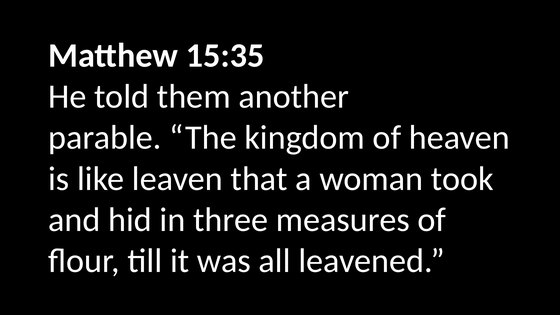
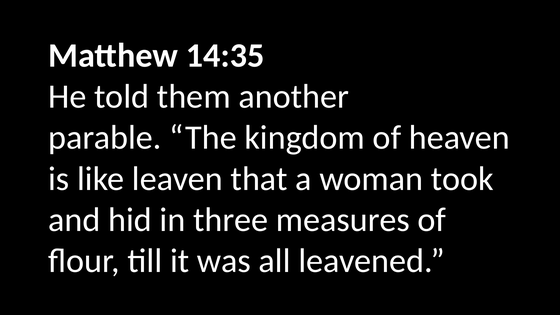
15:35: 15:35 -> 14:35
